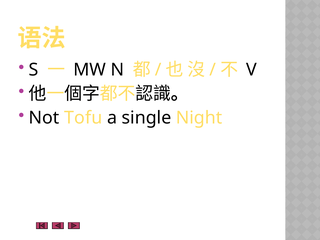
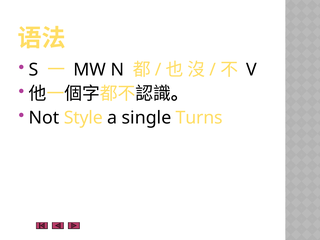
Tofu: Tofu -> Style
Night: Night -> Turns
